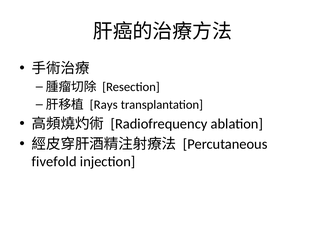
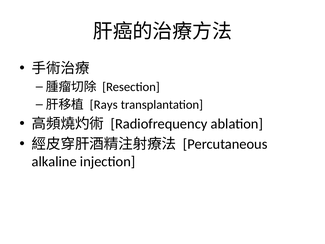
fivefold: fivefold -> alkaline
